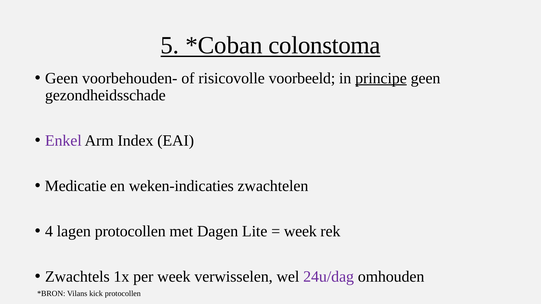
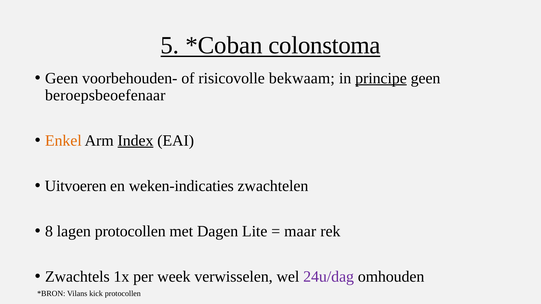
voorbeeld: voorbeeld -> bekwaam
gezondheidsschade: gezondheidsschade -> beroepsbeoefenaar
Enkel colour: purple -> orange
Index underline: none -> present
Medicatie: Medicatie -> Uitvoeren
4: 4 -> 8
week at (300, 231): week -> maar
